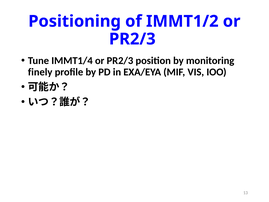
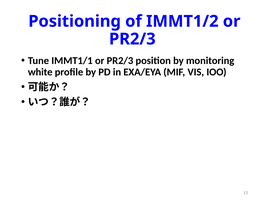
IMMT1/4: IMMT1/4 -> IMMT1/1
finely: finely -> white
